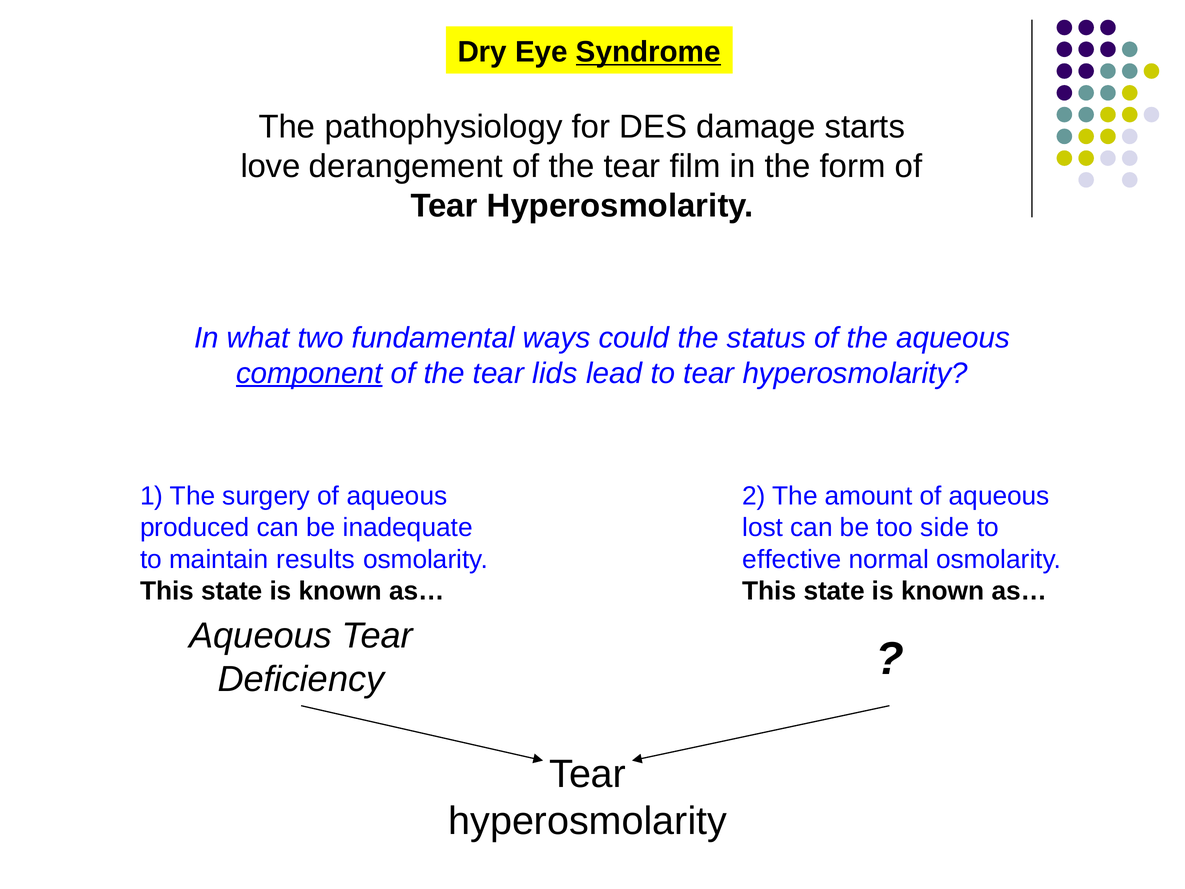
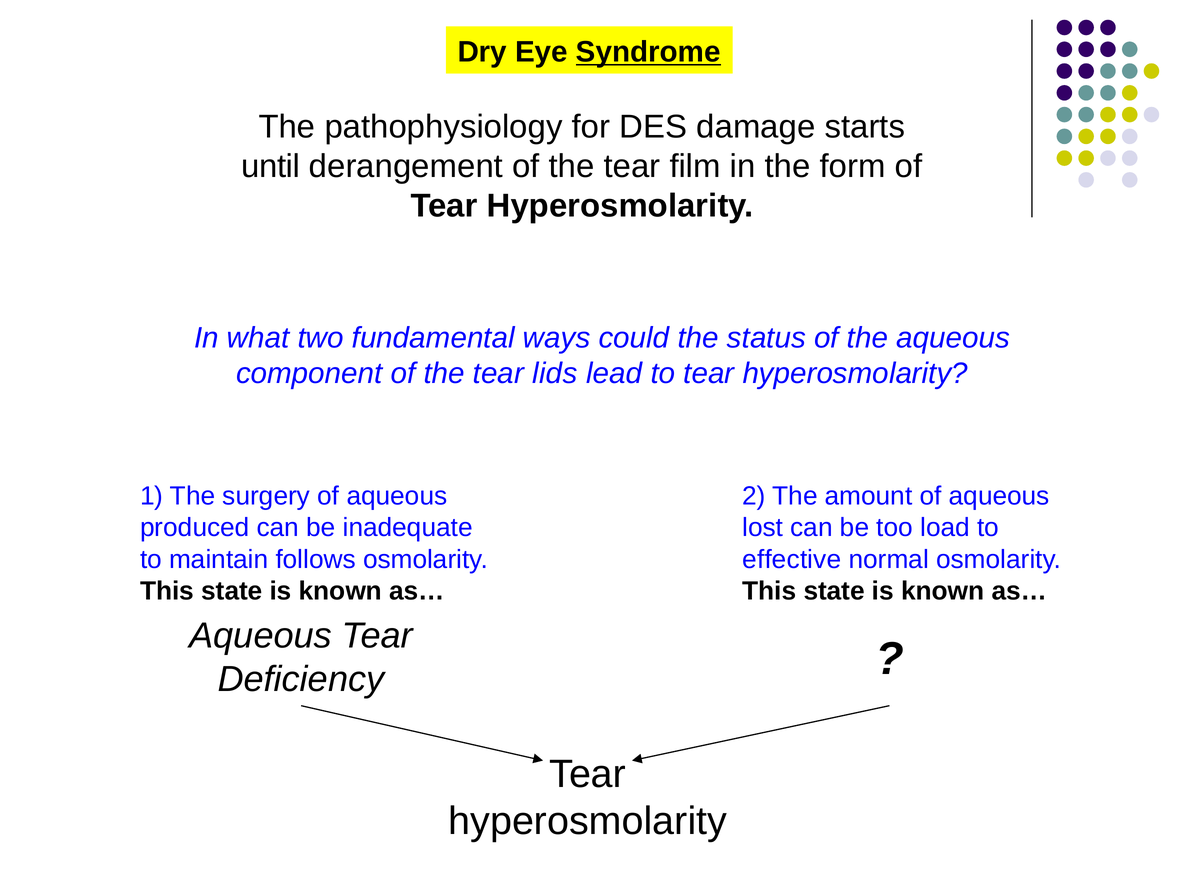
love: love -> until
component underline: present -> none
side: side -> load
results: results -> follows
